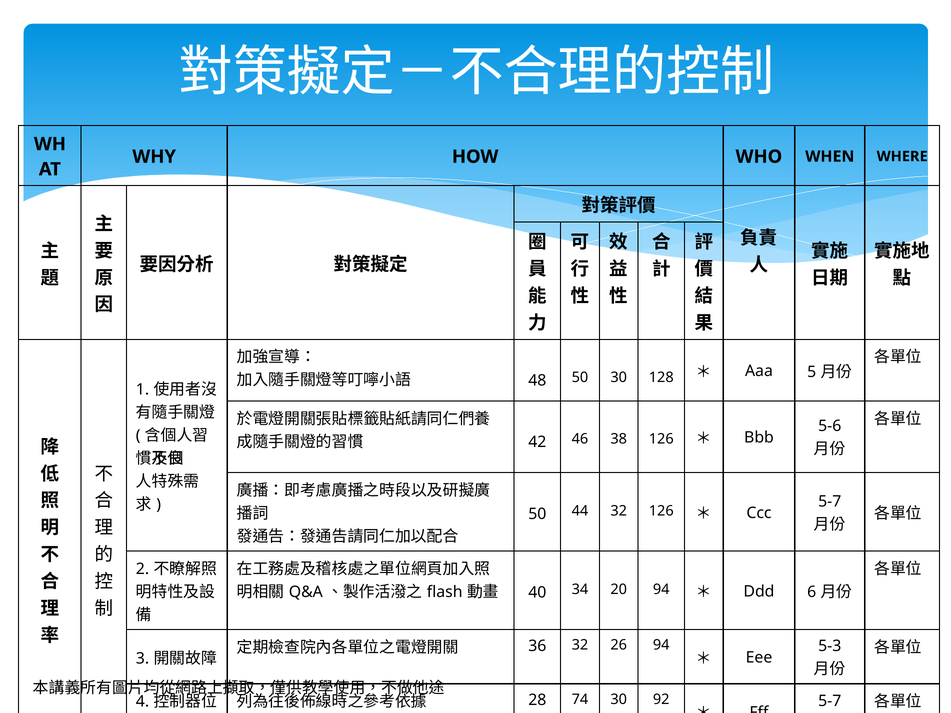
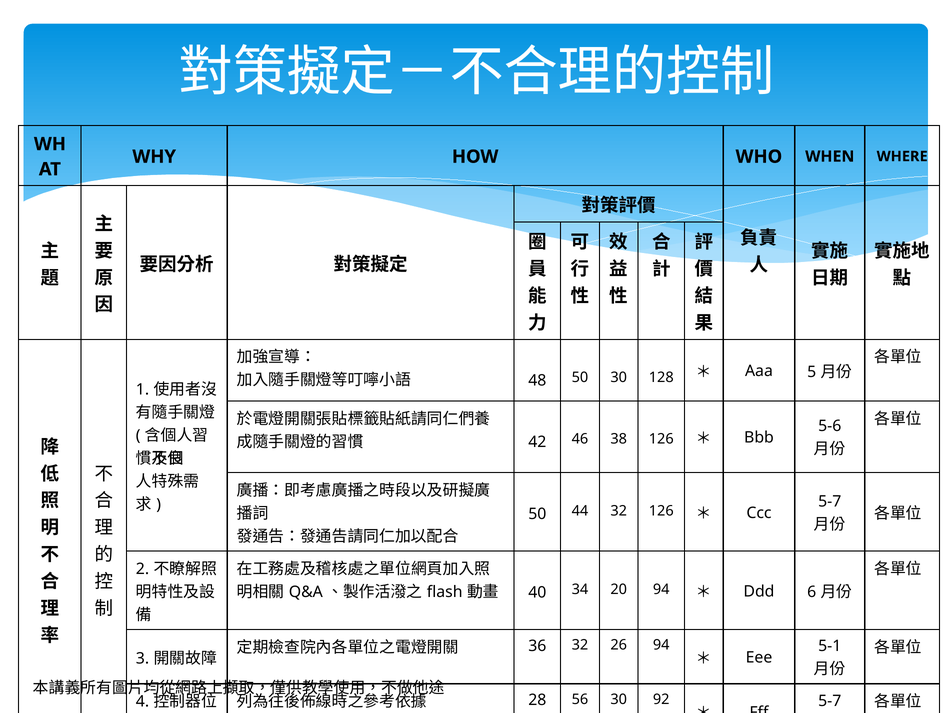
5-3: 5-3 -> 5-1
74: 74 -> 56
